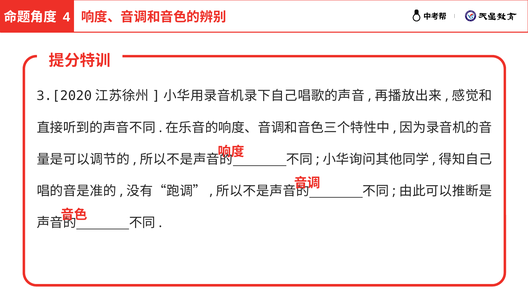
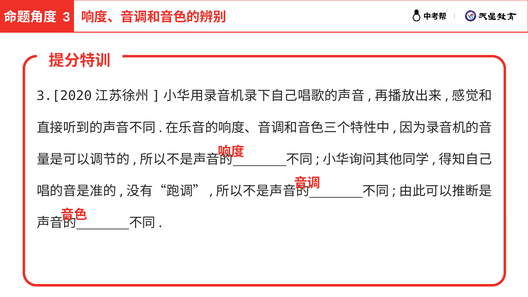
4 at (66, 17): 4 -> 3
